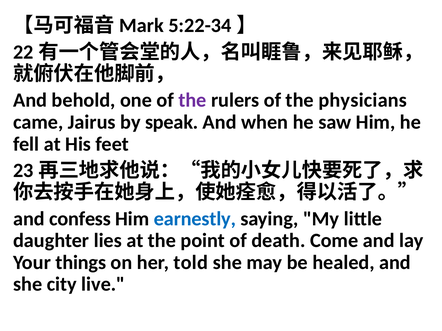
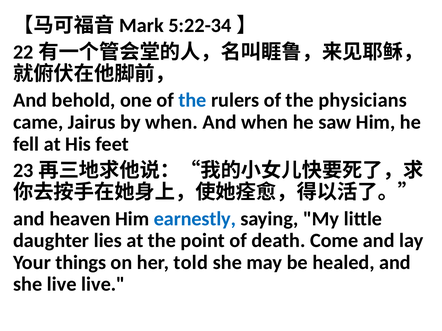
the at (192, 100) colour: purple -> blue
by speak: speak -> when
confess: confess -> heaven
she city: city -> live
